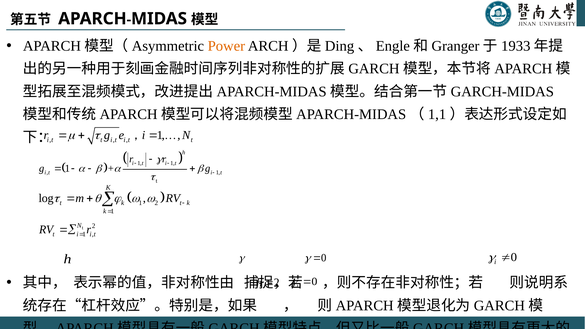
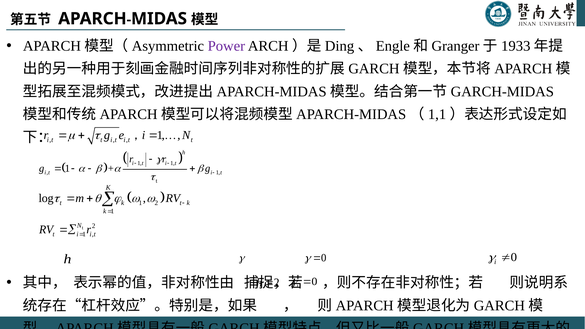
Power colour: orange -> purple
